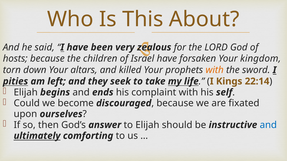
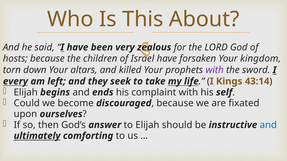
with at (215, 70) colour: orange -> purple
pities: pities -> every
22:14: 22:14 -> 43:14
